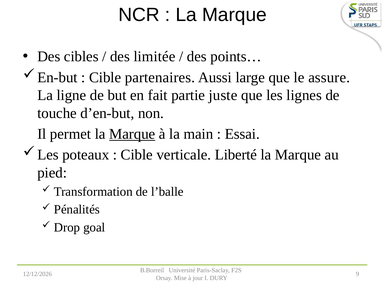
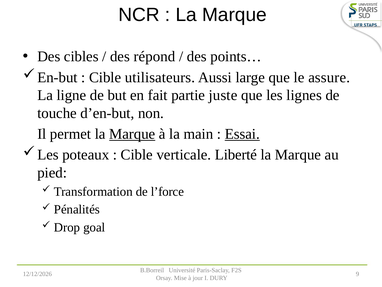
limitée: limitée -> répond
partenaires: partenaires -> utilisateurs
Essai underline: none -> present
l’balle: l’balle -> l’force
